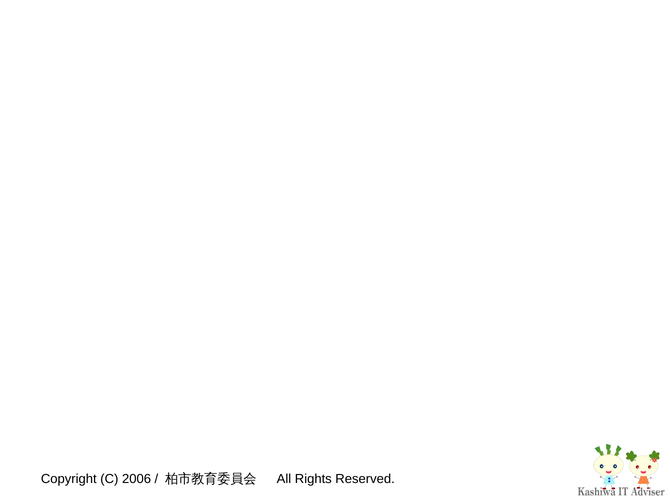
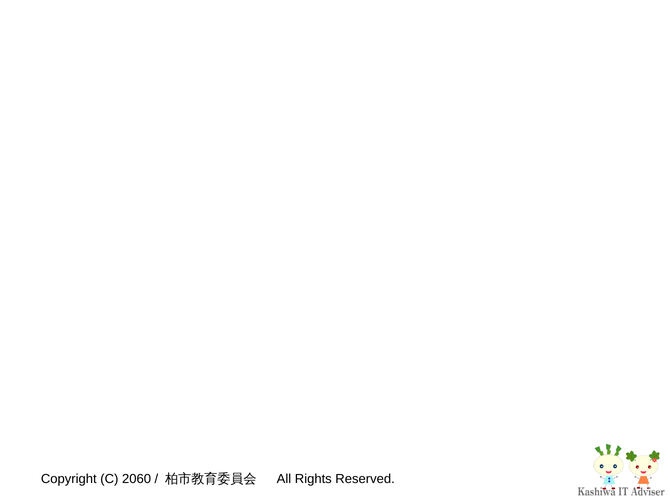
2006: 2006 -> 2060
